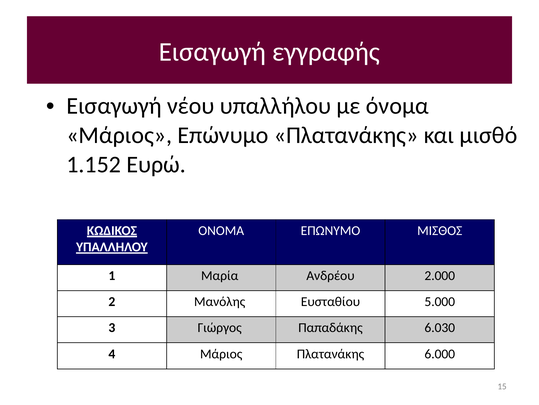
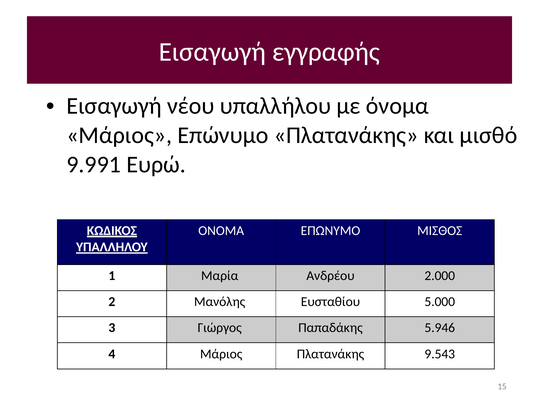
1.152: 1.152 -> 9.991
6.030: 6.030 -> 5.946
6.000: 6.000 -> 9.543
